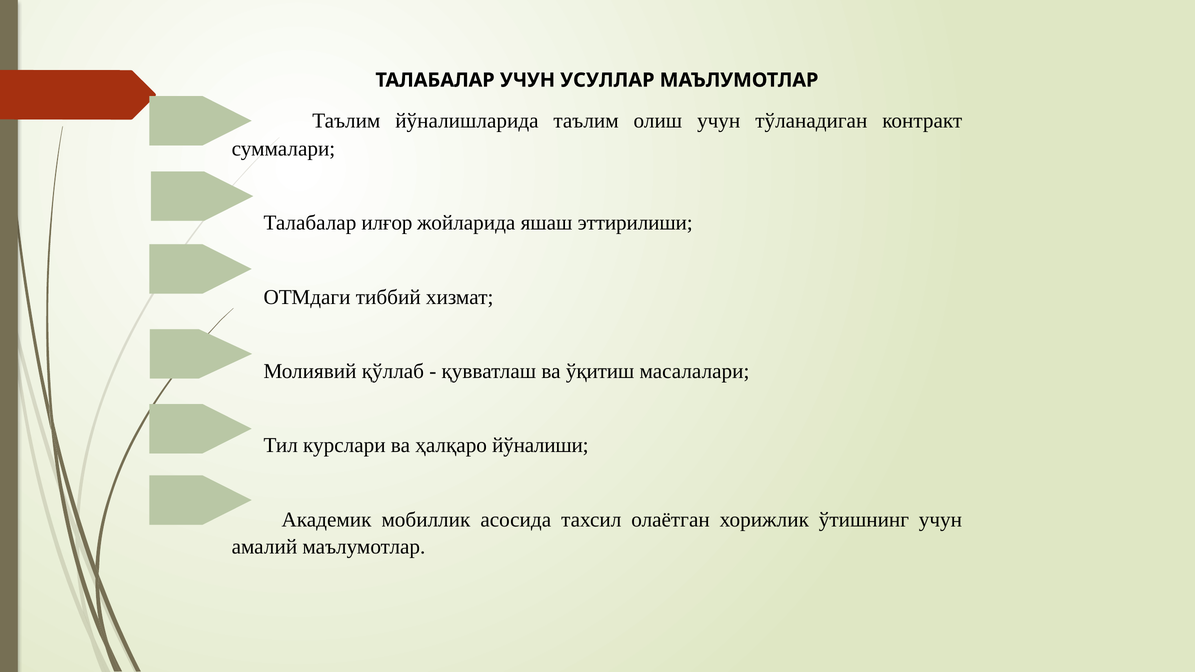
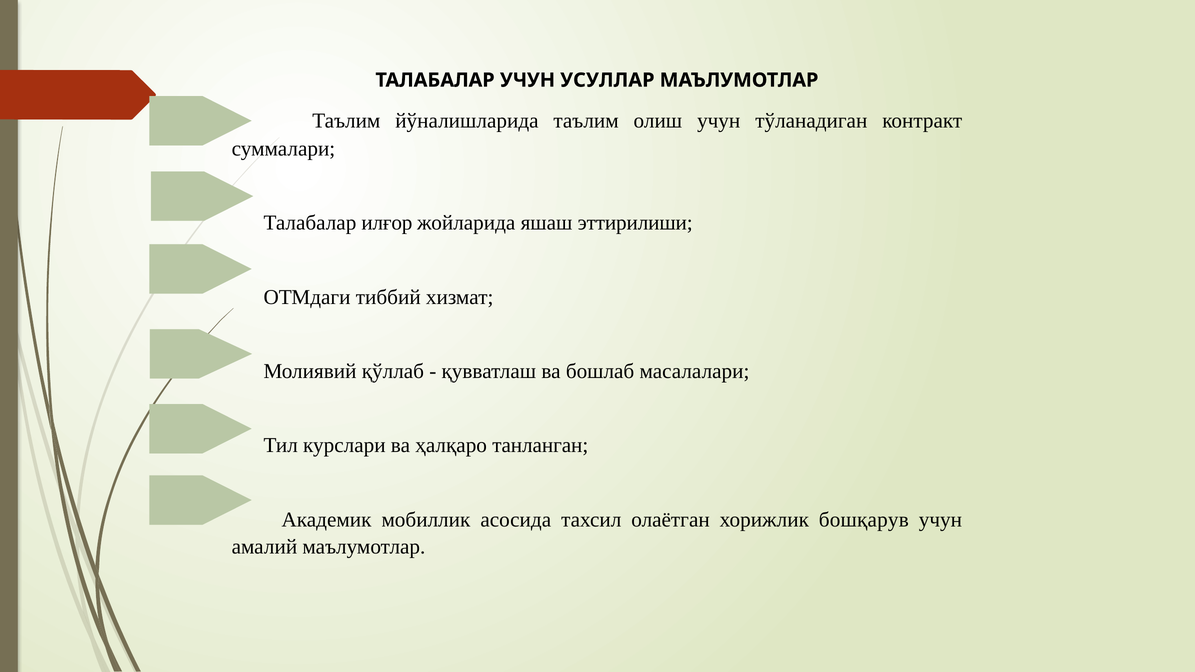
ўқитиш: ўқитиш -> бошлаб
йўналиши: йўналиши -> танланган
ўтишнинг: ўтишнинг -> бошқарув
